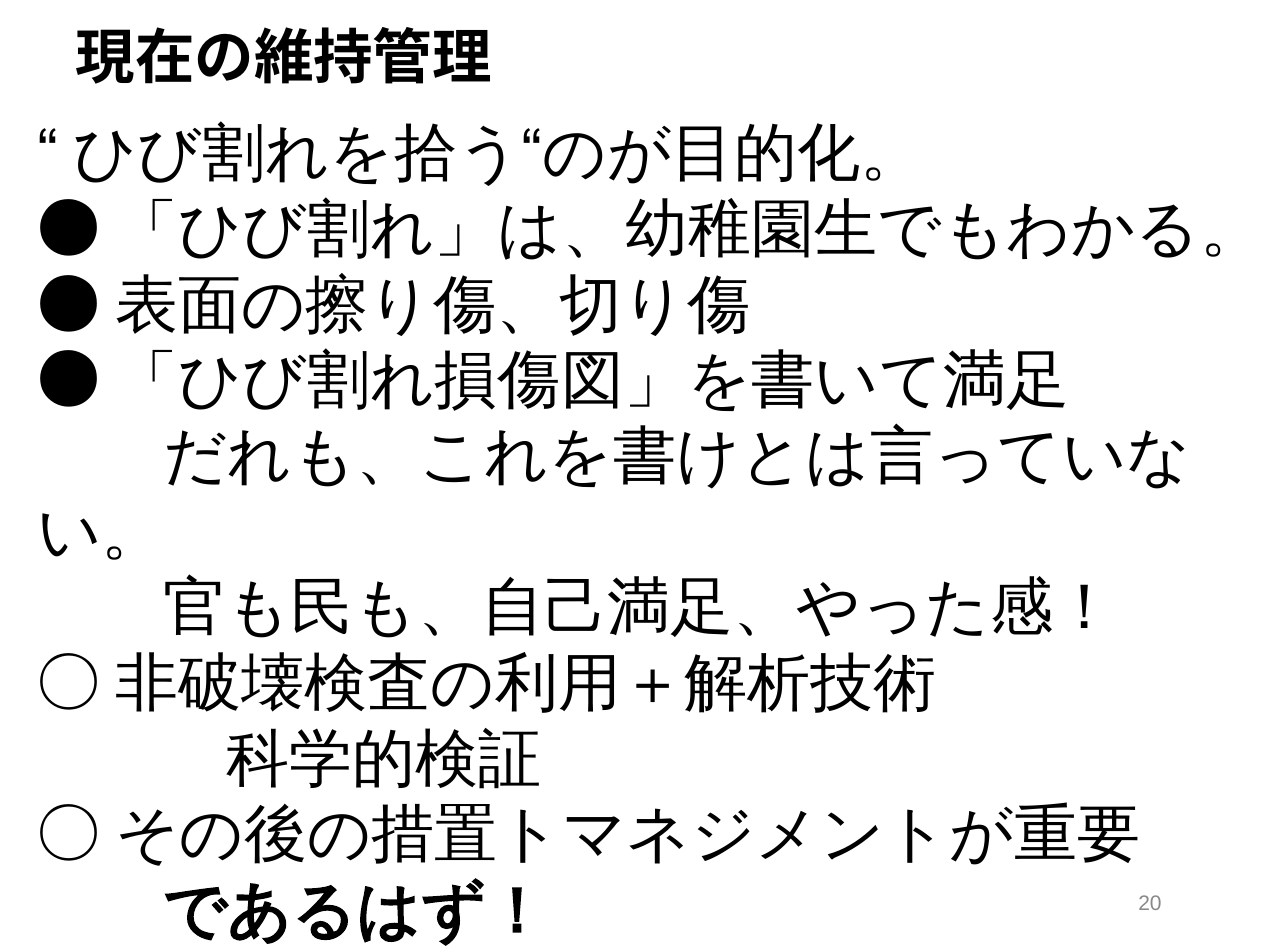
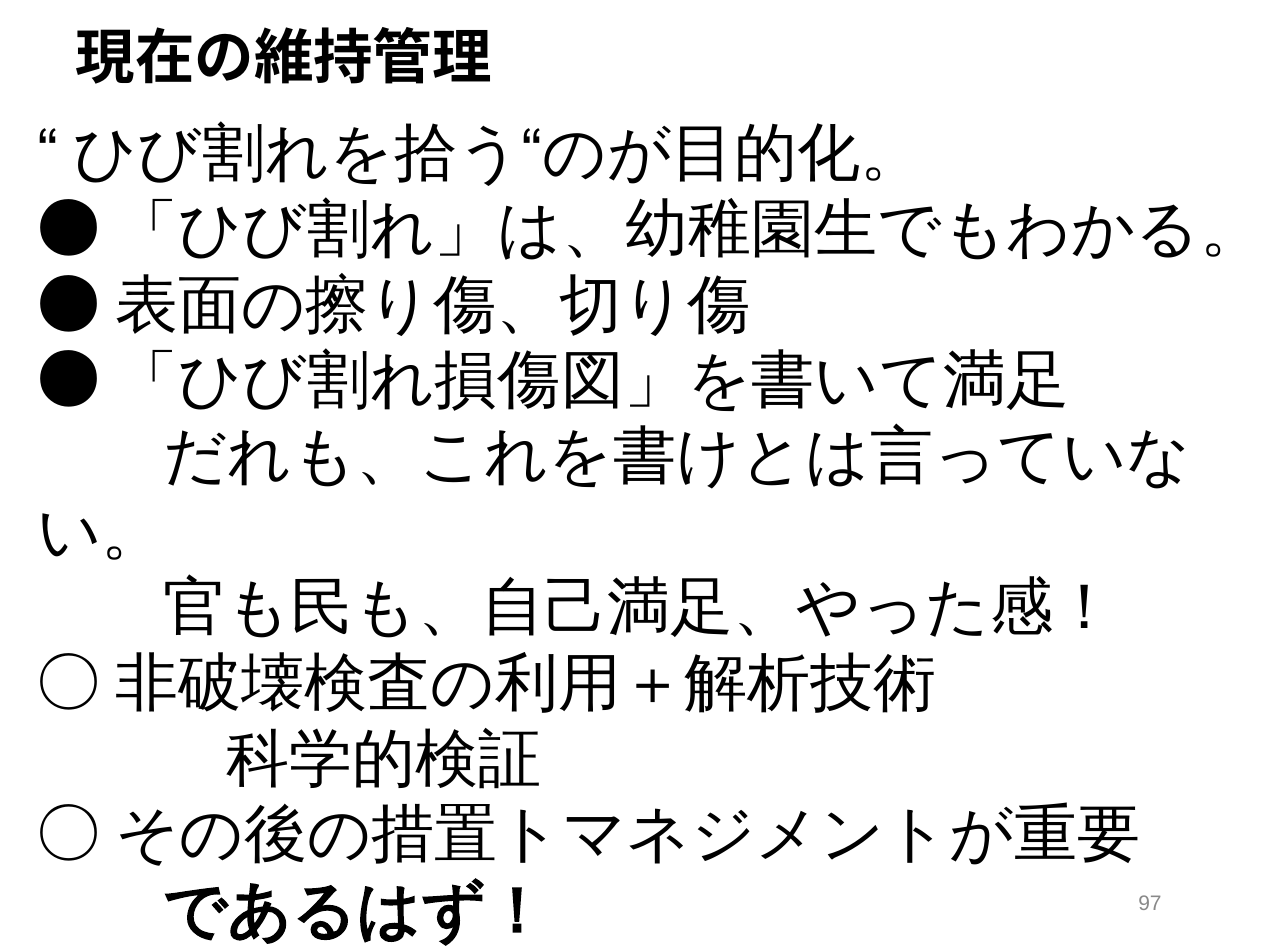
20: 20 -> 97
